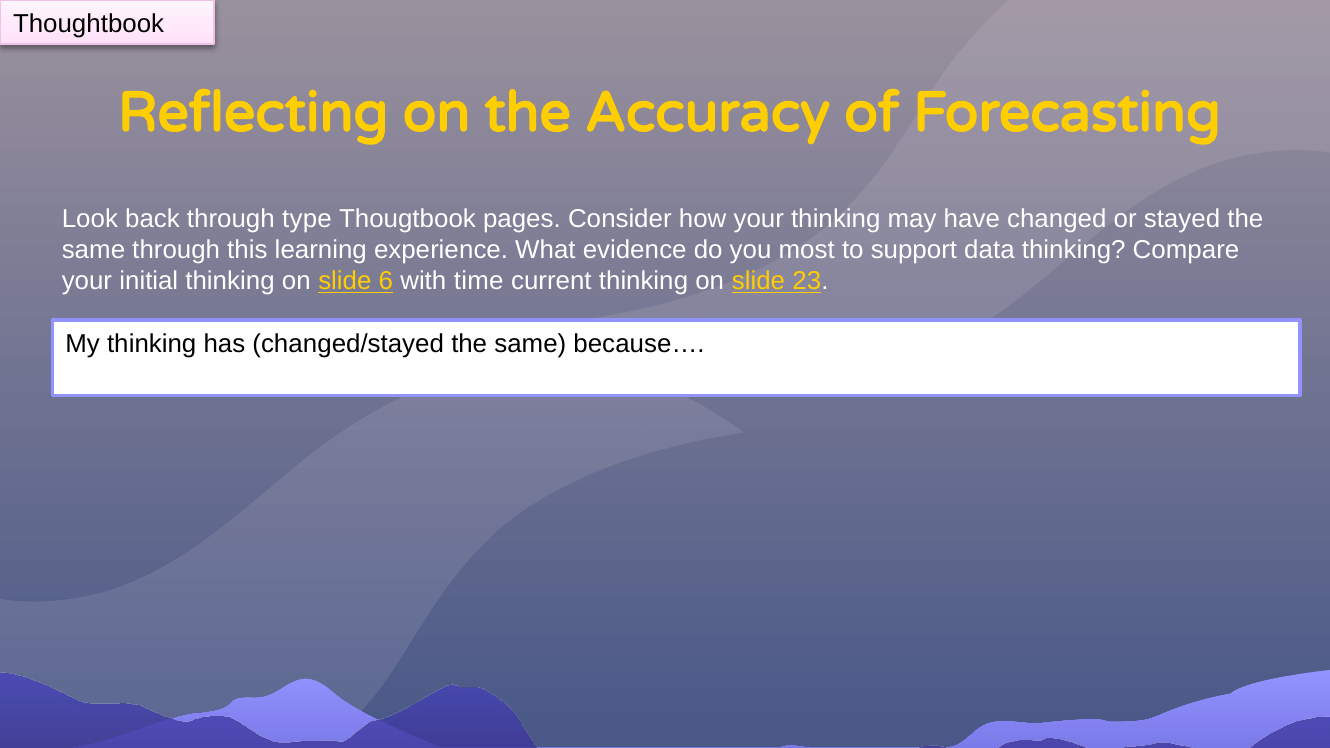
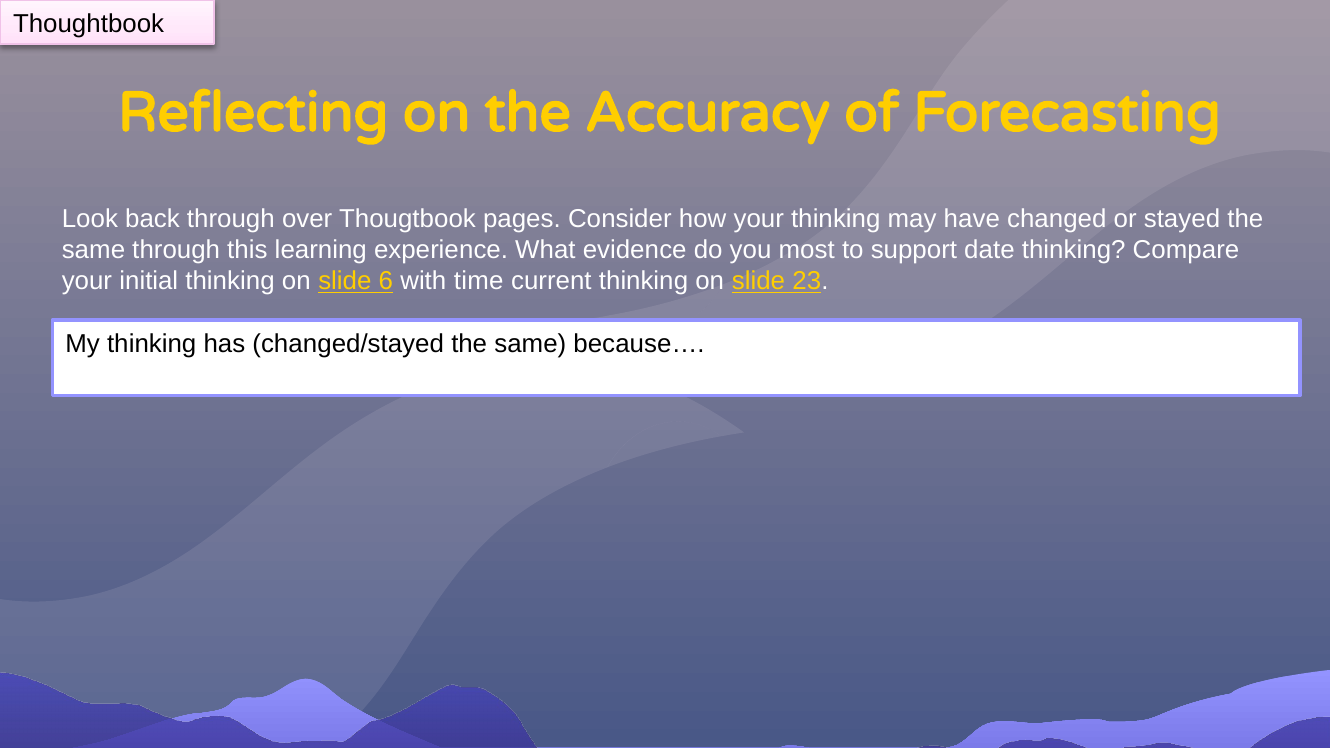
type: type -> over
data: data -> date
